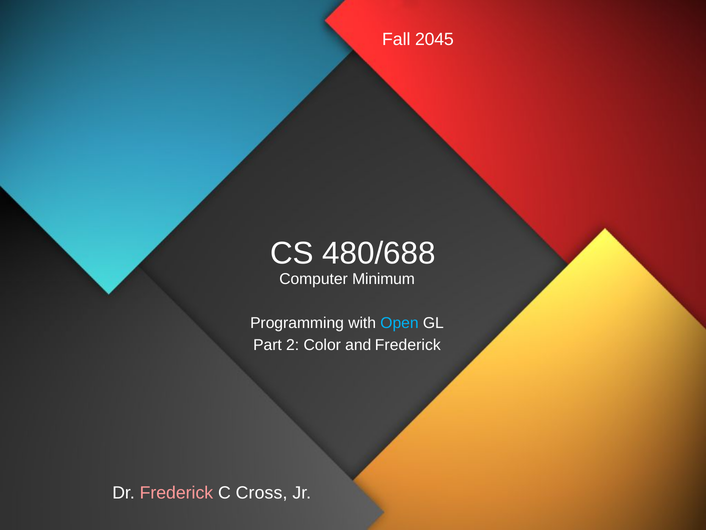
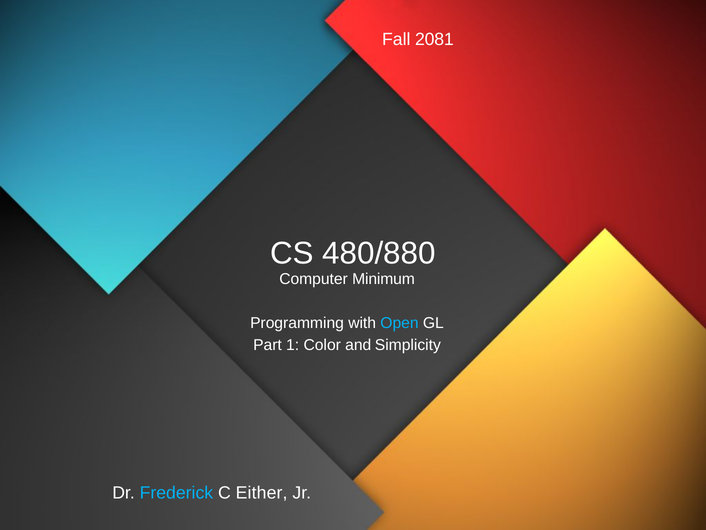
2045: 2045 -> 2081
480/688: 480/688 -> 480/880
2: 2 -> 1
and Frederick: Frederick -> Simplicity
Frederick at (176, 492) colour: pink -> light blue
Cross: Cross -> Either
